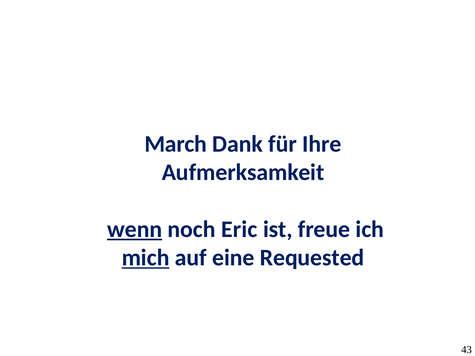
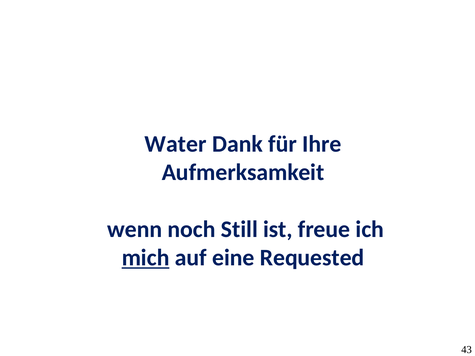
March: March -> Water
wenn underline: present -> none
Eric: Eric -> Still
